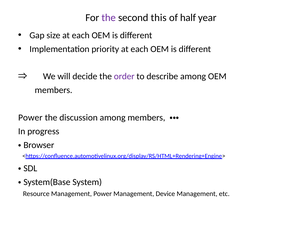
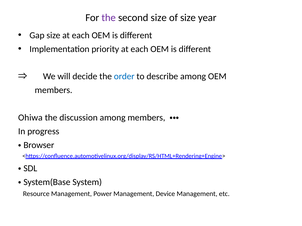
second this: this -> size
of half: half -> size
order colour: purple -> blue
Power at (30, 118): Power -> Ohiwa
